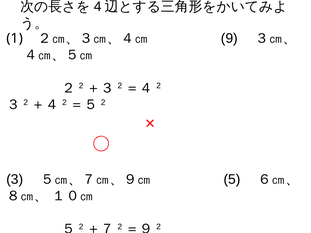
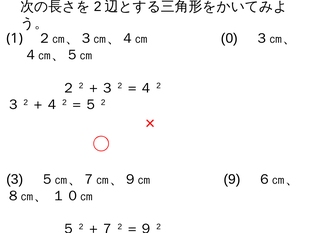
4: 4 -> 2
9: 9 -> 0
5: 5 -> 9
